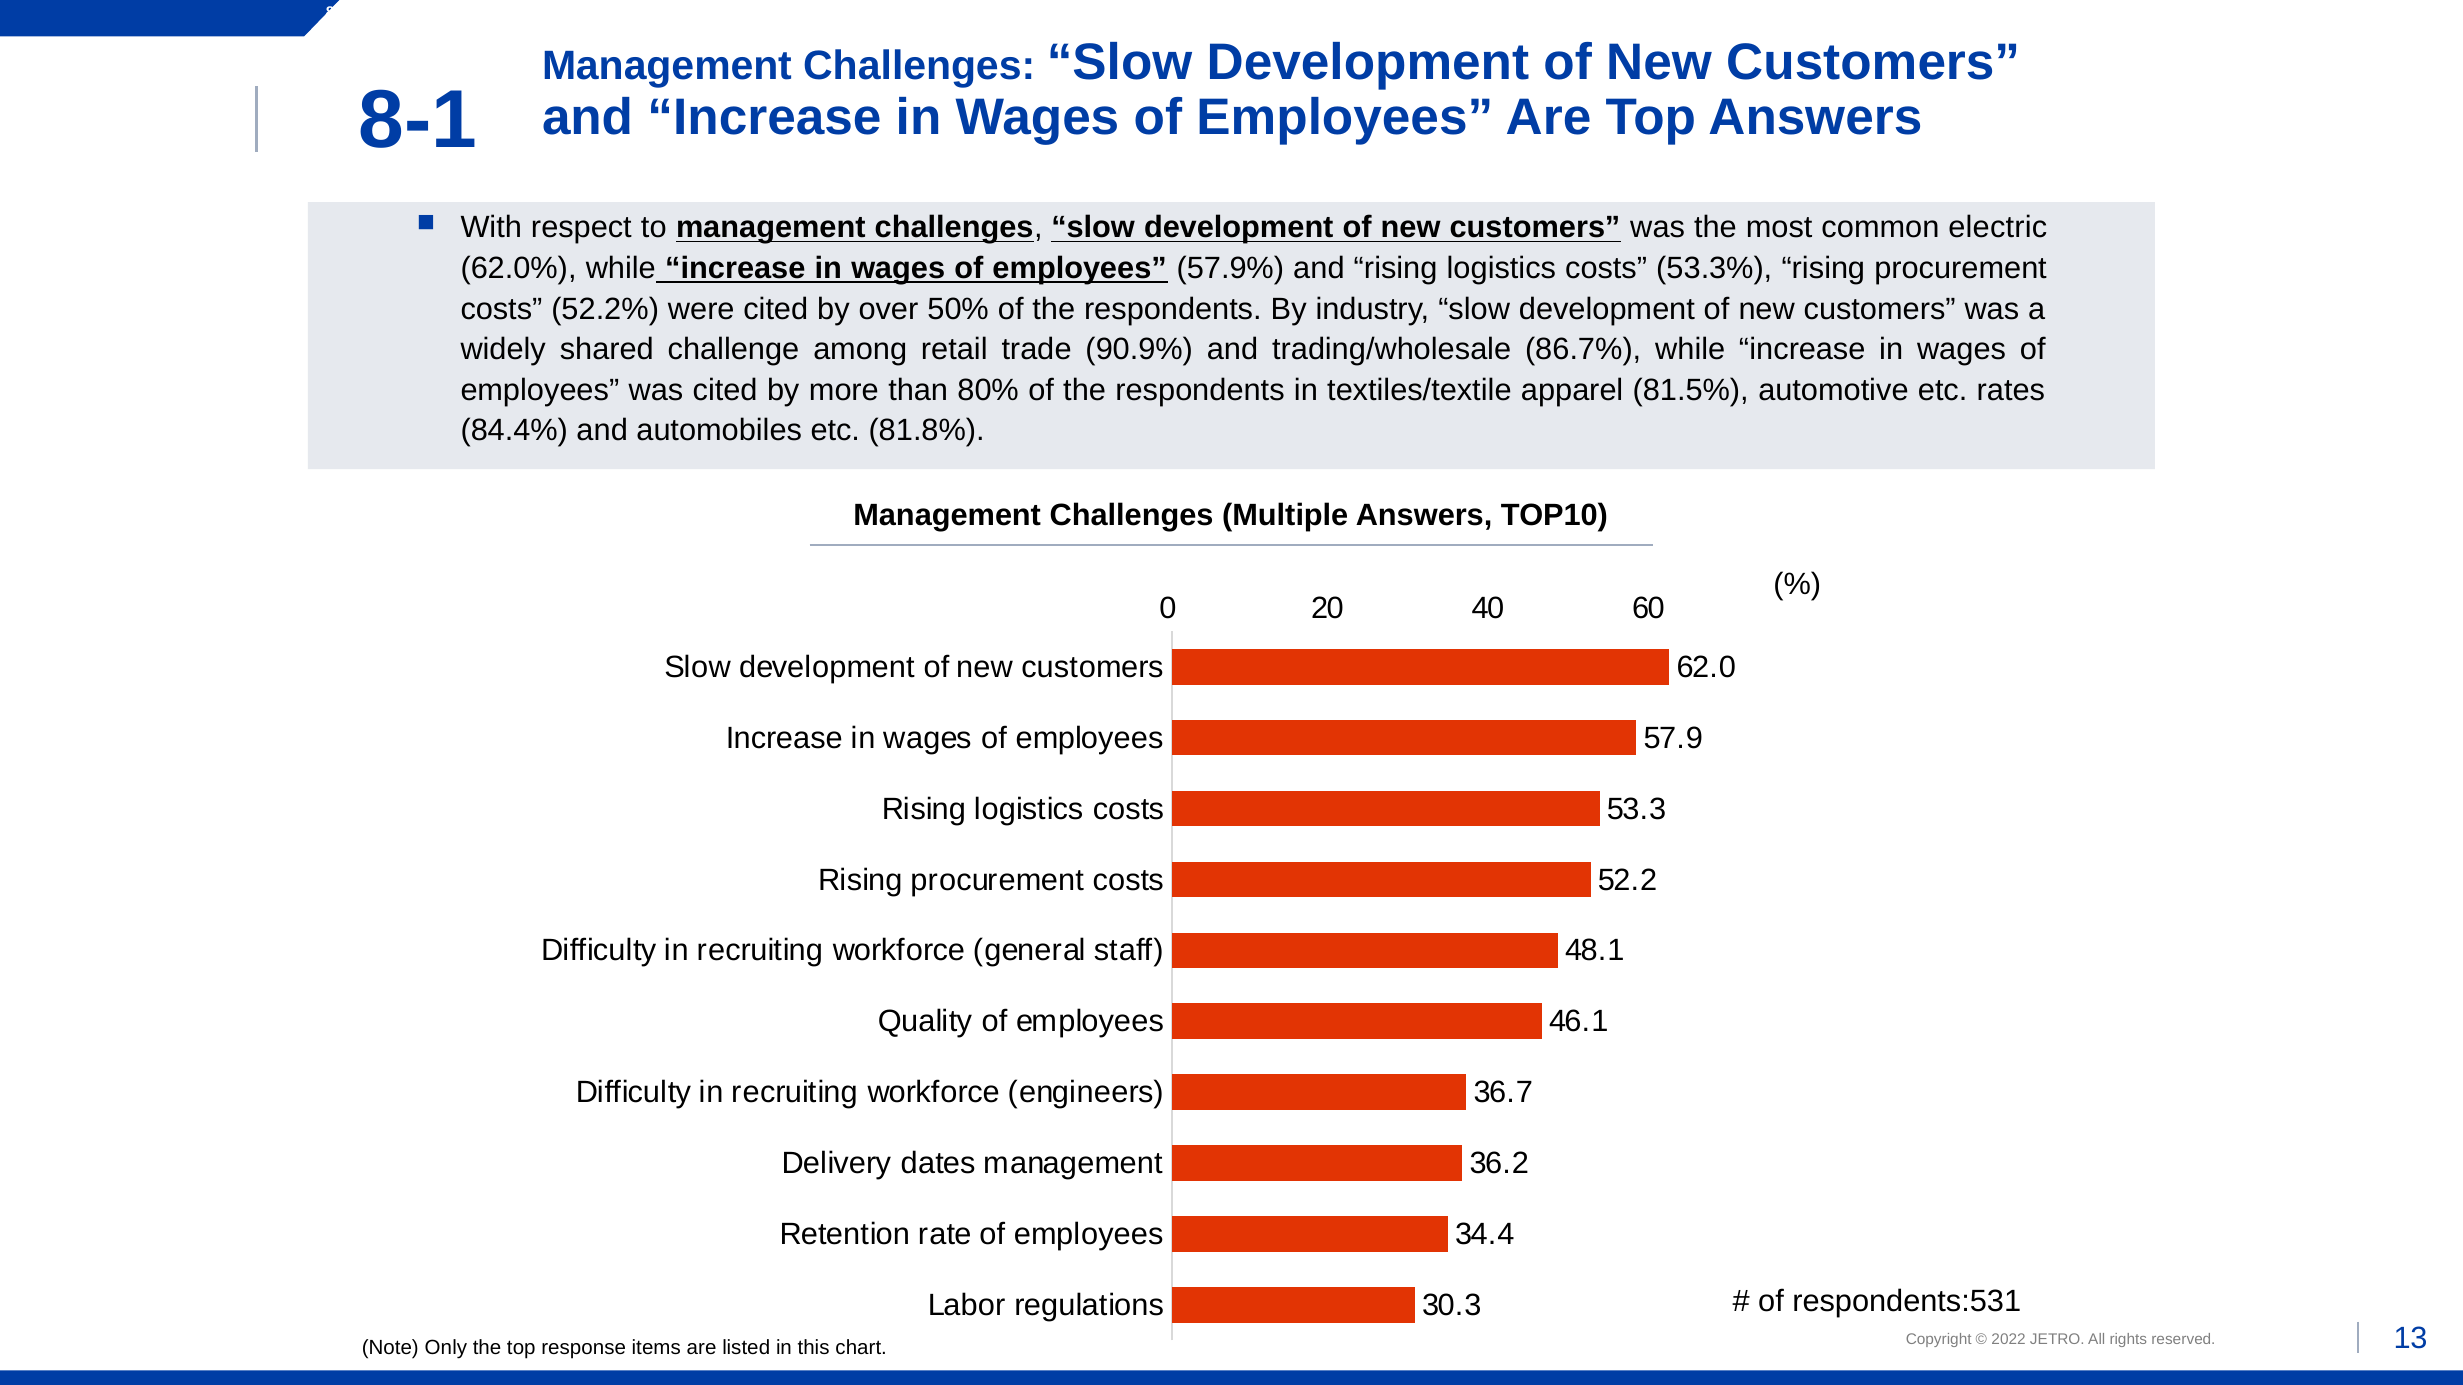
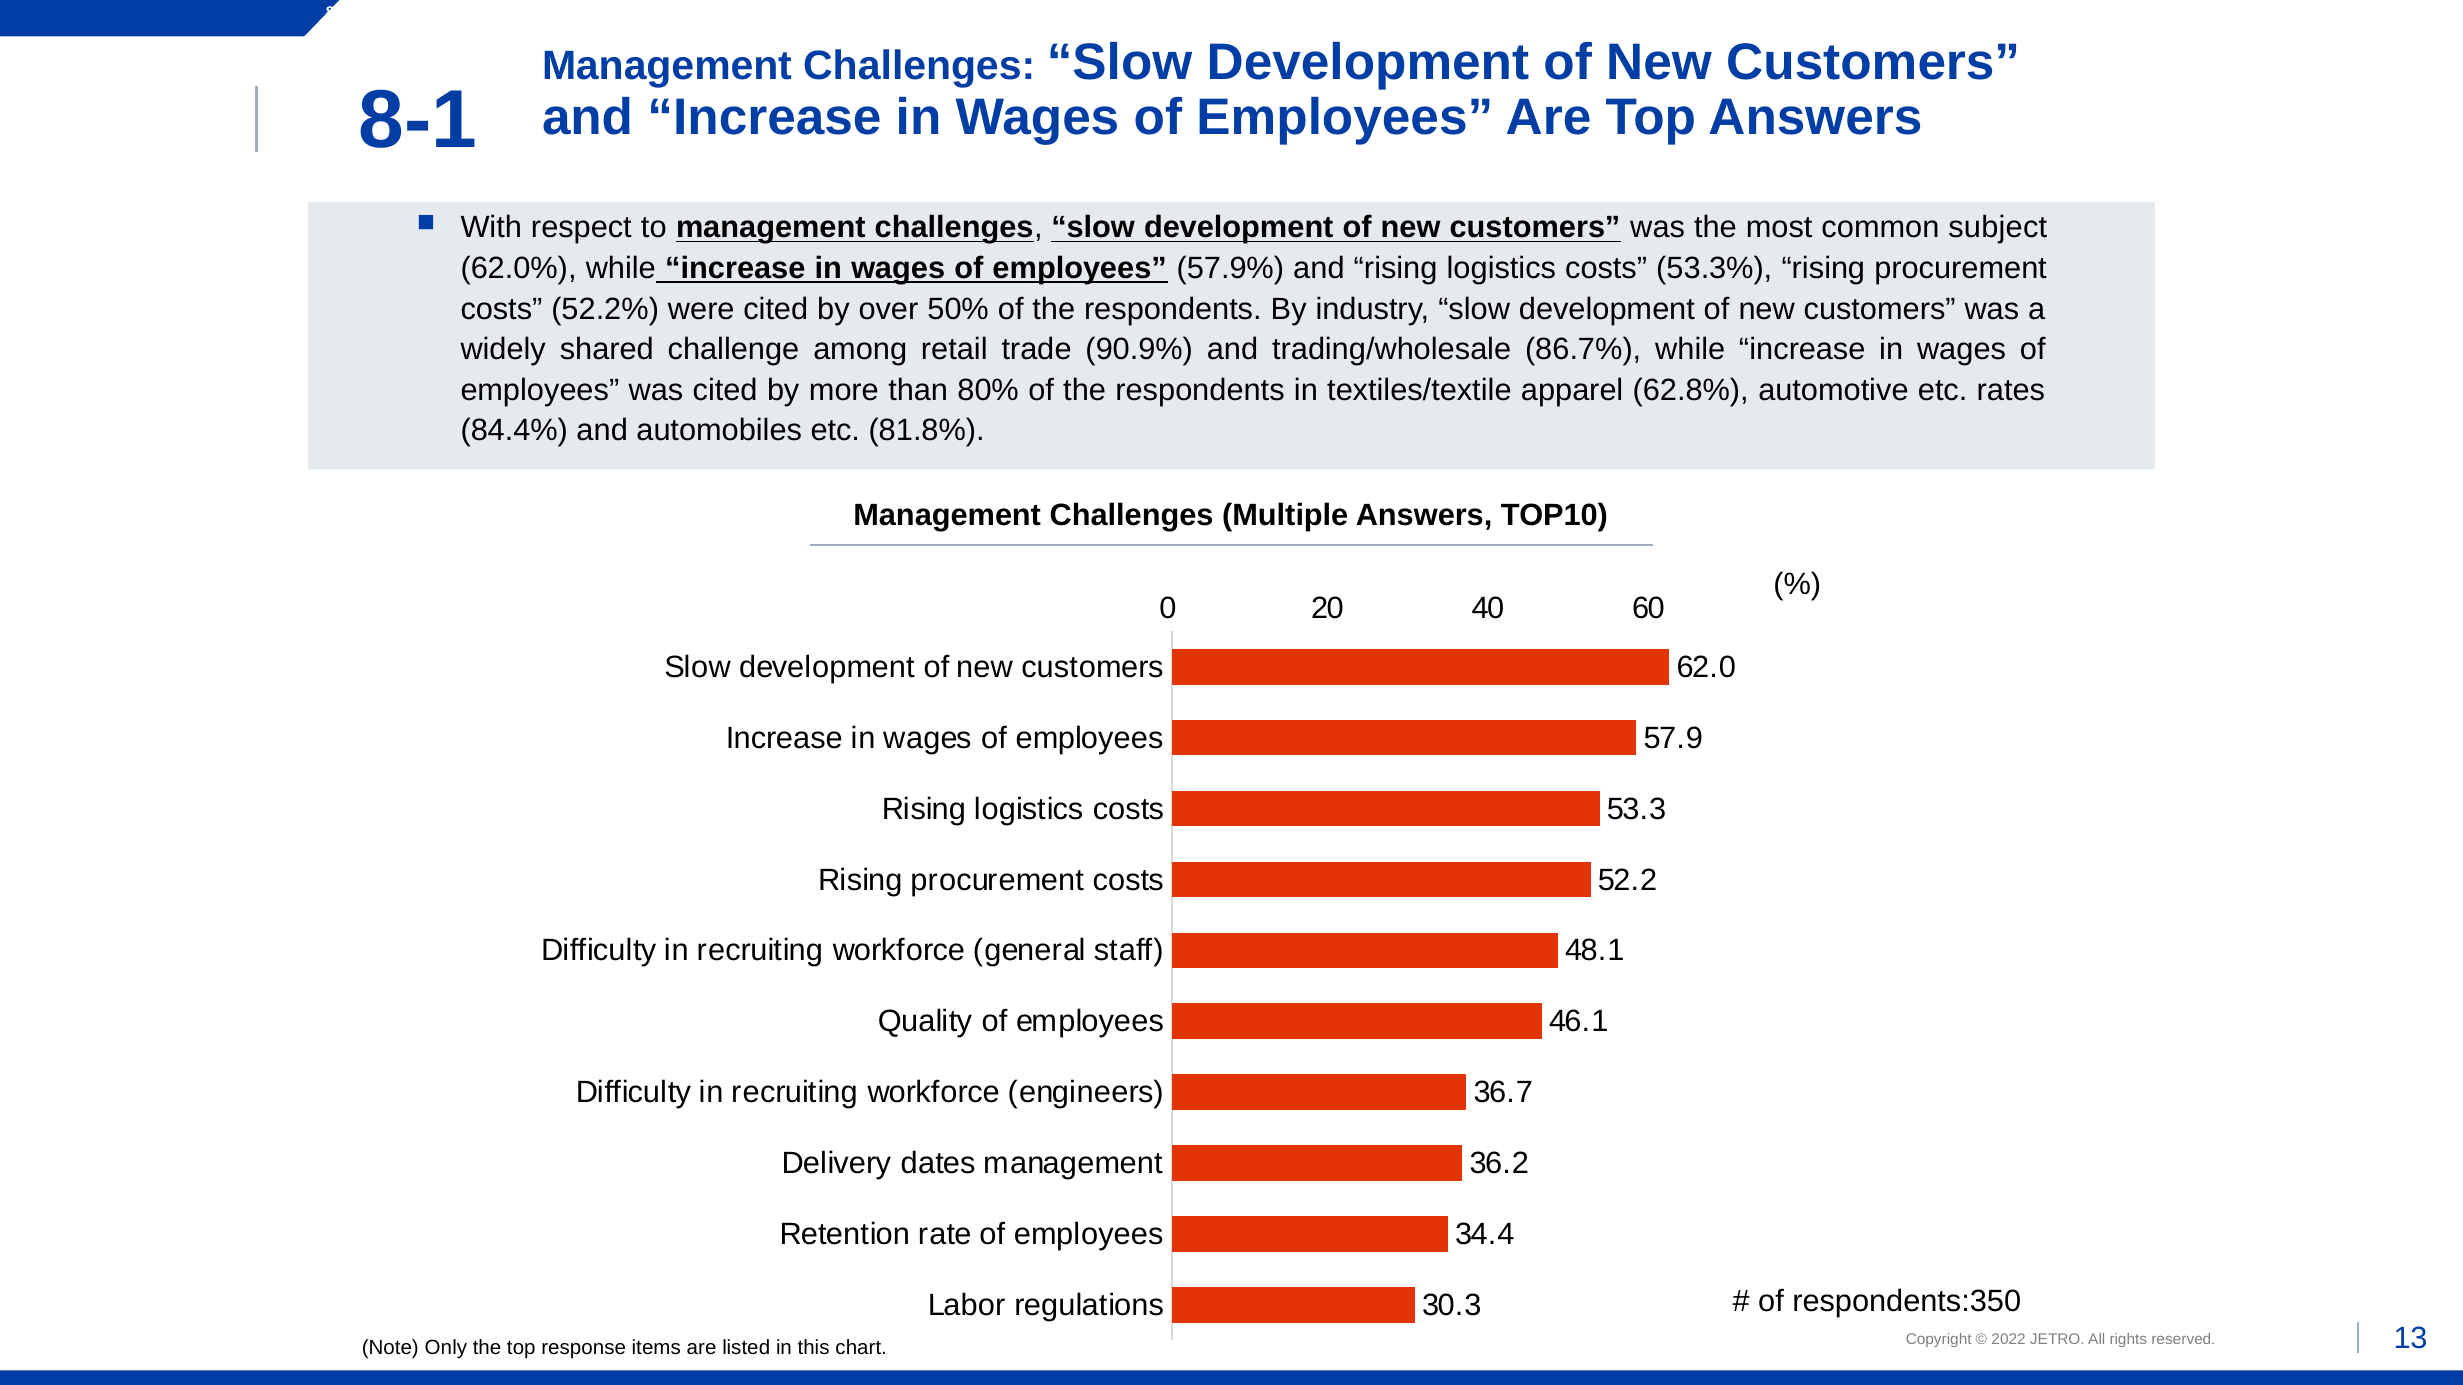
electric: electric -> subject
81.5%: 81.5% -> 62.8%
respondents:531: respondents:531 -> respondents:350
